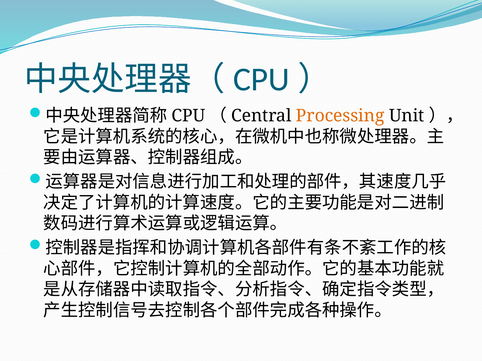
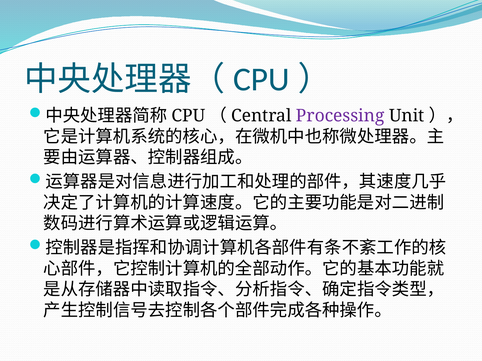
Processing colour: orange -> purple
